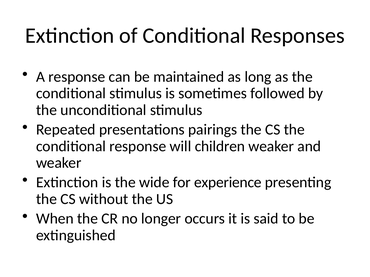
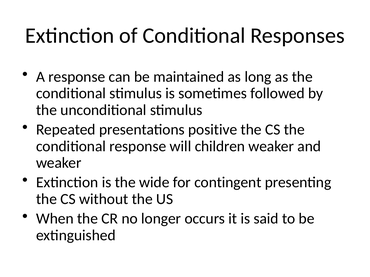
pairings: pairings -> positive
experience: experience -> contingent
